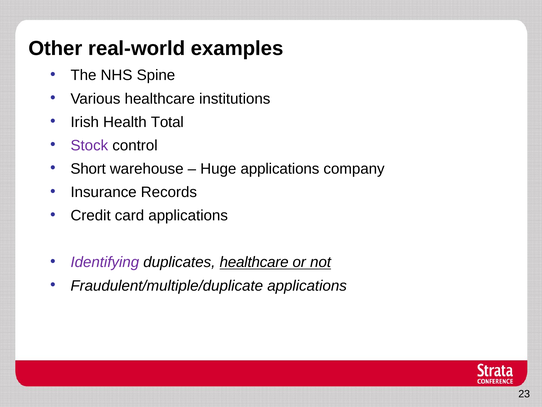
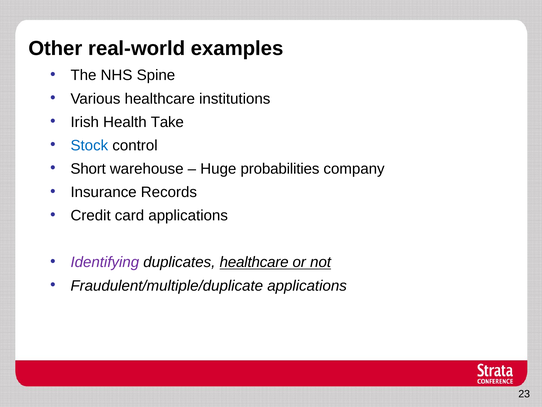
Total: Total -> Take
Stock colour: purple -> blue
Huge applications: applications -> probabilities
